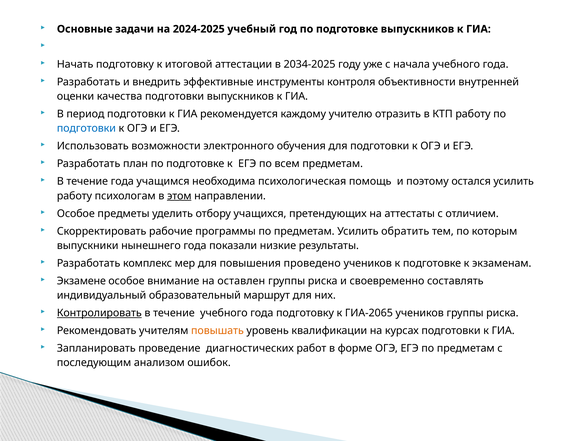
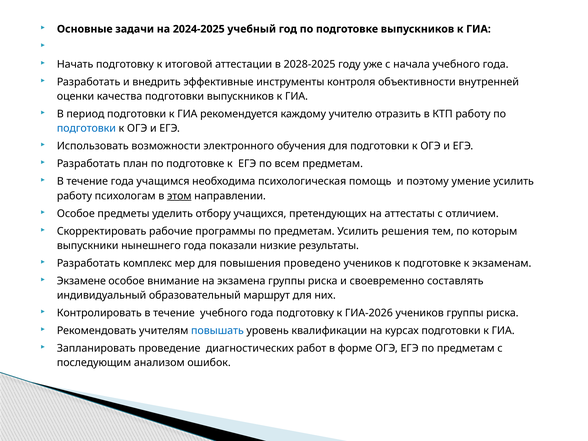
2034-2025: 2034-2025 -> 2028-2025
остался: остался -> умение
обратить: обратить -> решения
оставлен: оставлен -> экзамена
Контролировать underline: present -> none
ГИА-2065: ГИА-2065 -> ГИА-2026
повышать colour: orange -> blue
